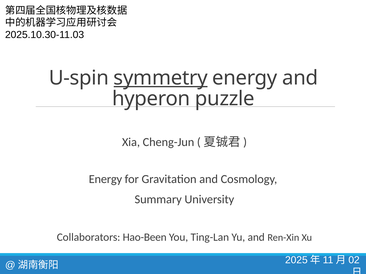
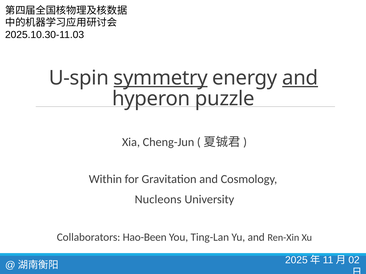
and at (300, 78) underline: none -> present
Energy at (105, 180): Energy -> Within
Summary: Summary -> Nucleons
